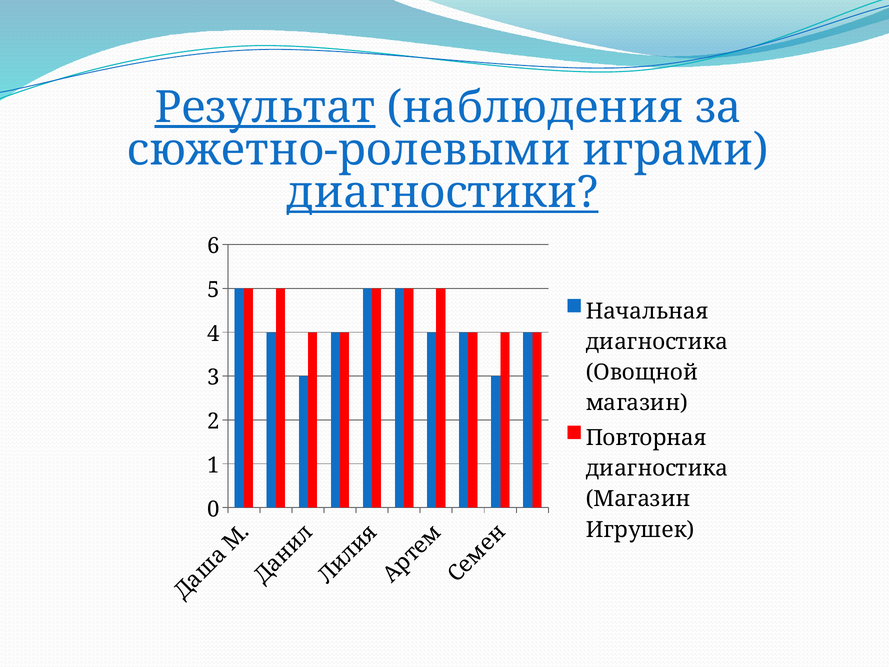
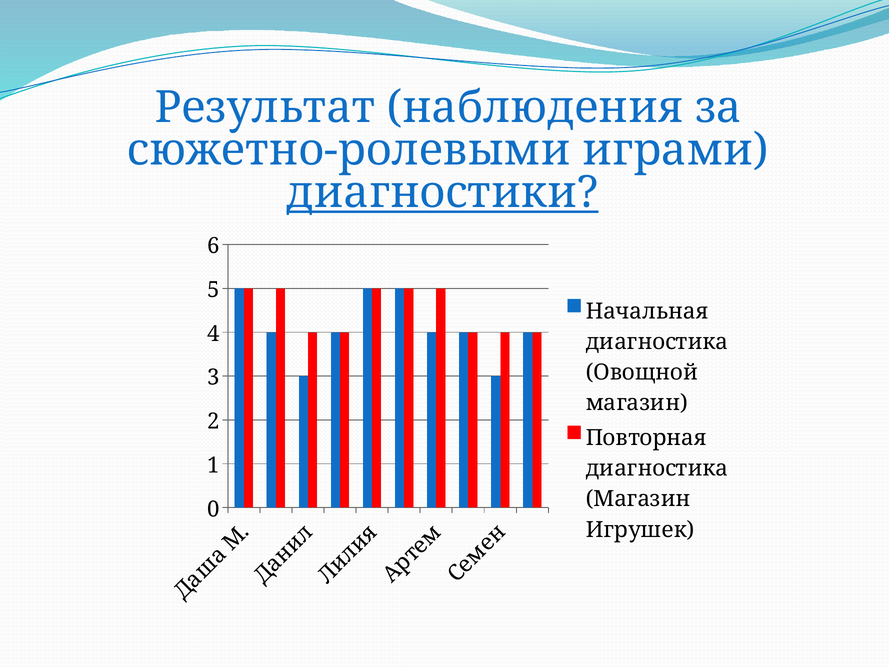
Результат underline: present -> none
